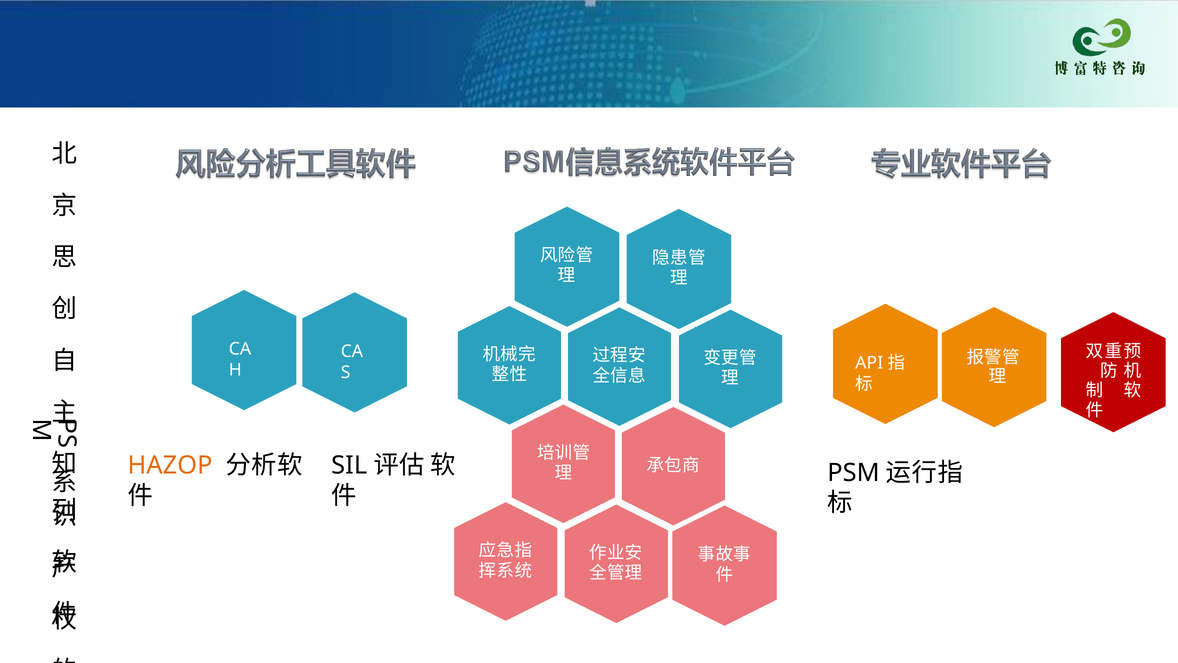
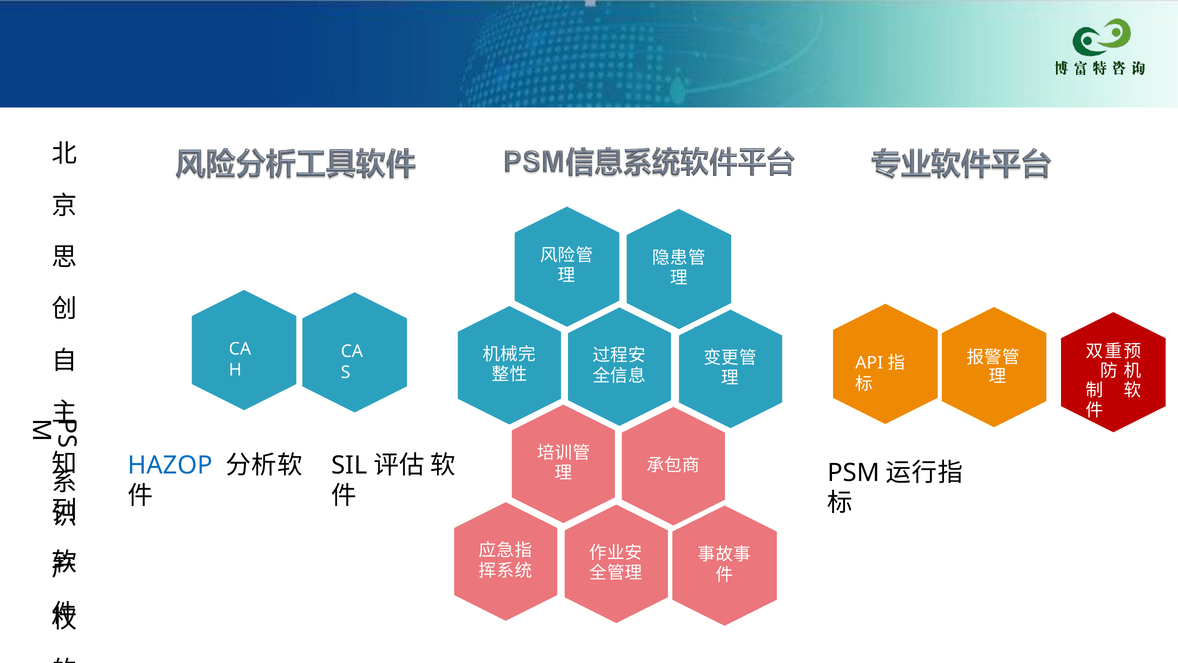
HAZOP colour: orange -> blue
